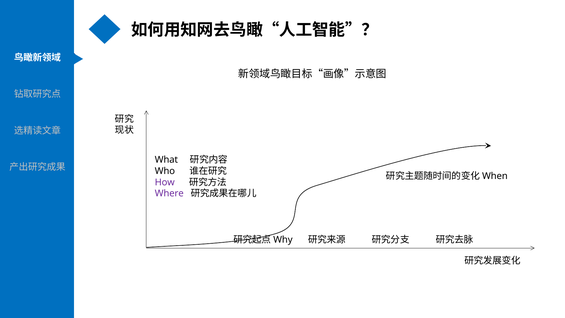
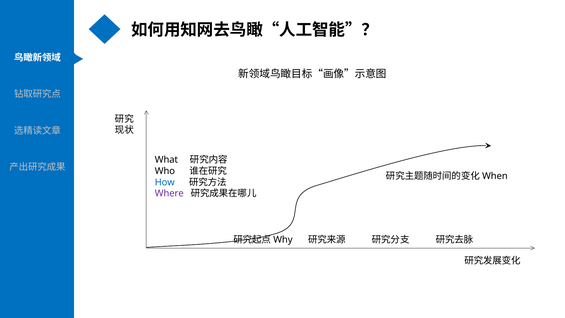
How colour: purple -> blue
